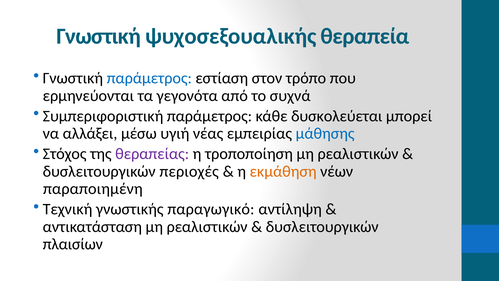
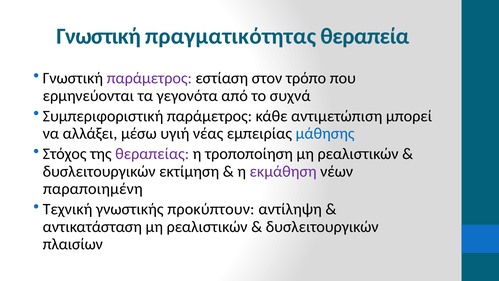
ψυχοσεξουαλικής: ψυχοσεξουαλικής -> πραγματικότητας
παράμετρος at (149, 78) colour: blue -> purple
δυσκολεύεται: δυσκολεύεται -> αντιμετώπιση
περιοχές: περιοχές -> εκτίμηση
εκμάθηση colour: orange -> purple
παραγωγικό: παραγωγικό -> προκύπτουν
